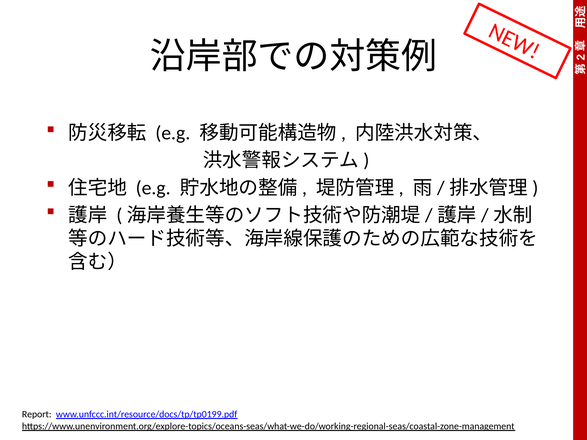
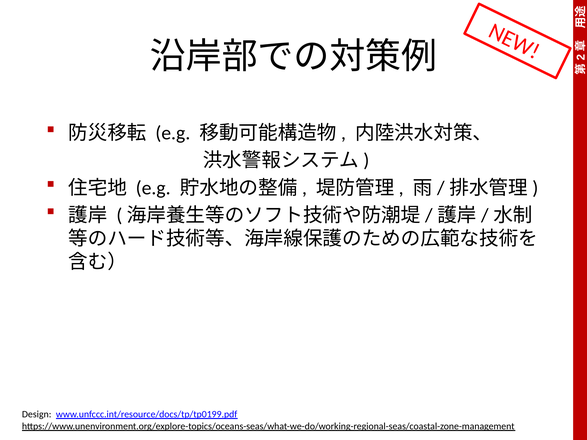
Report: Report -> Design
